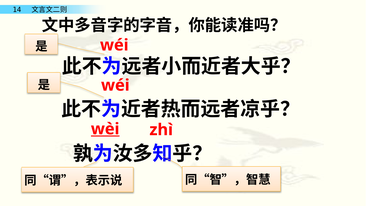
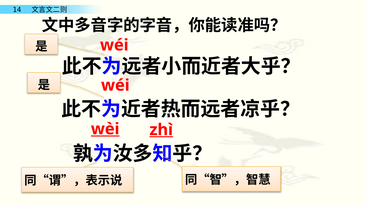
zhì underline: none -> present
